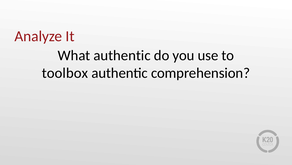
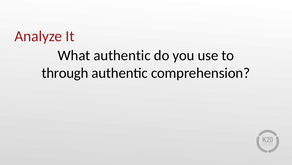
toolbox: toolbox -> through
